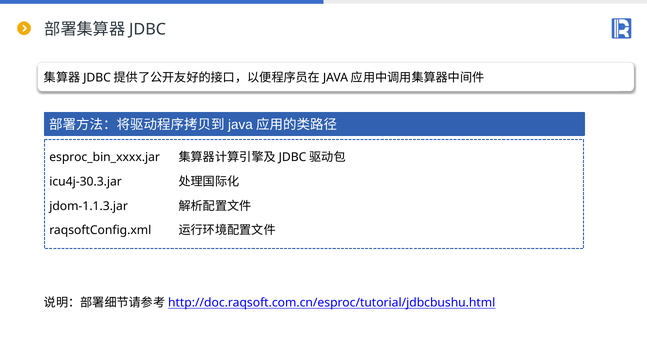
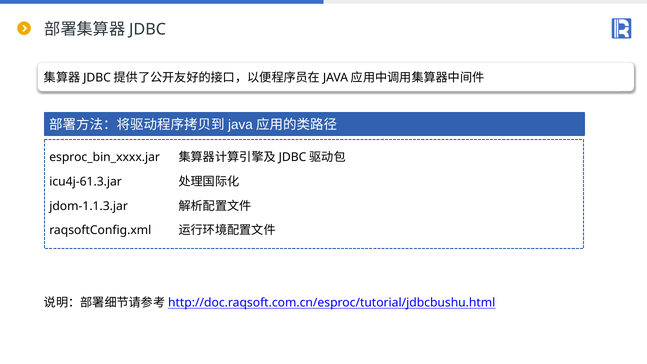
icu4j-30.3.jar: icu4j-30.3.jar -> icu4j-61.3.jar
